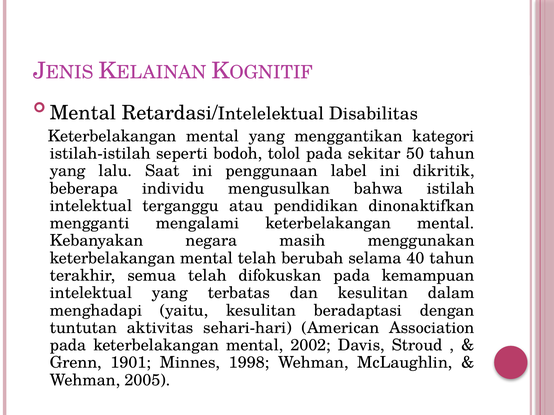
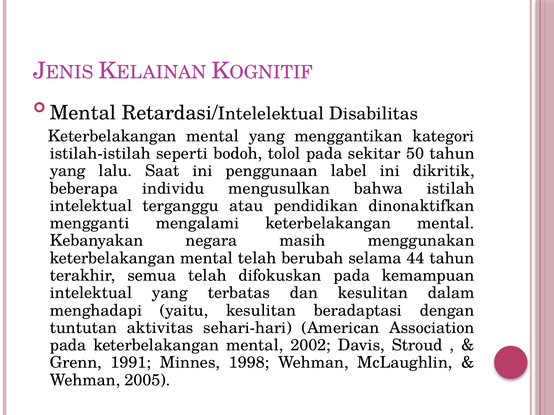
40: 40 -> 44
1901: 1901 -> 1991
